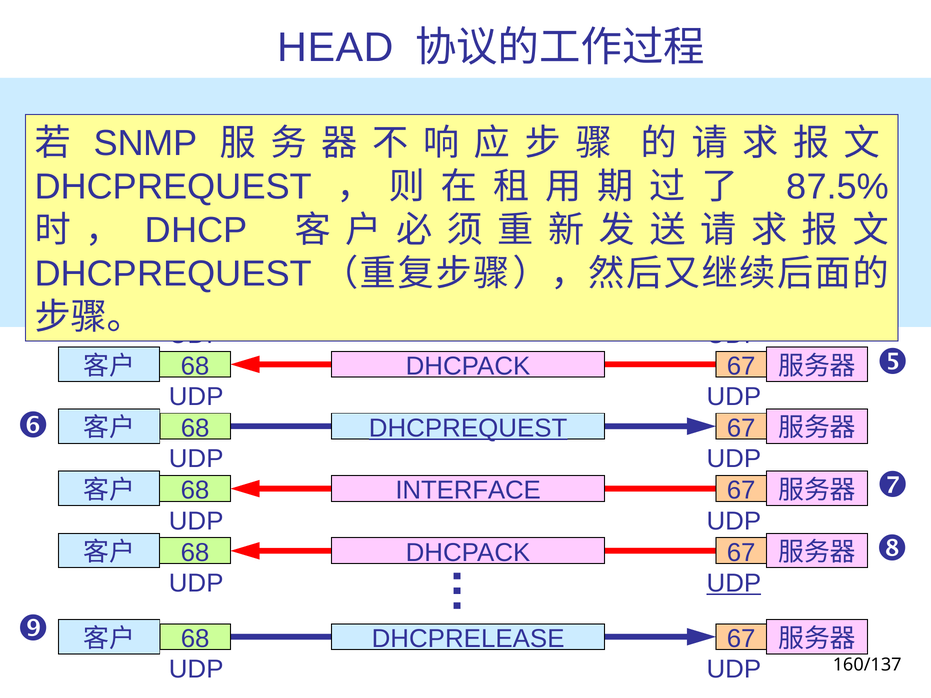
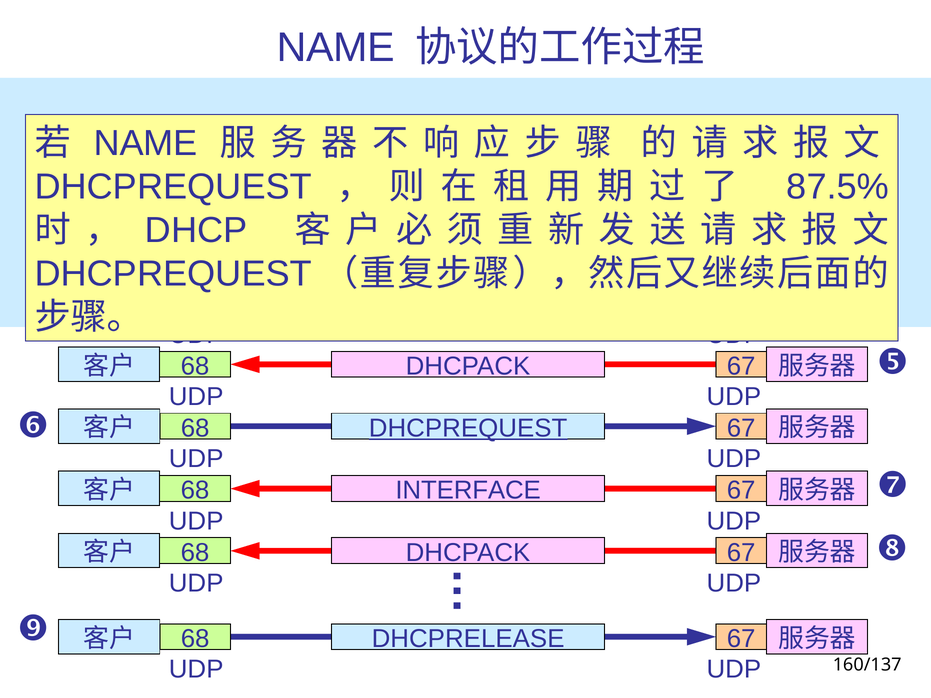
HEAD at (335, 48): HEAD -> NAME
SNMP at (146, 143): SNMP -> NAME
UDP at (734, 583) underline: present -> none
